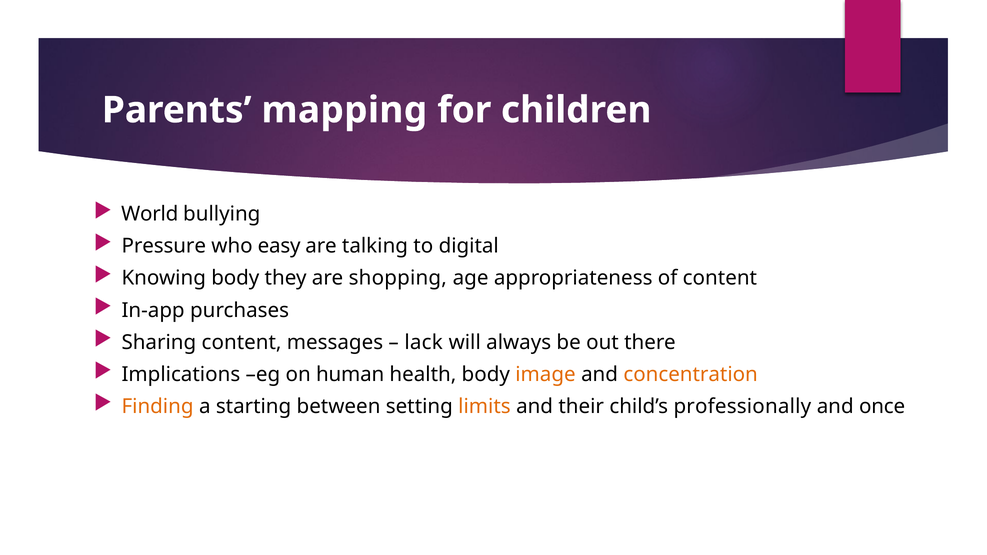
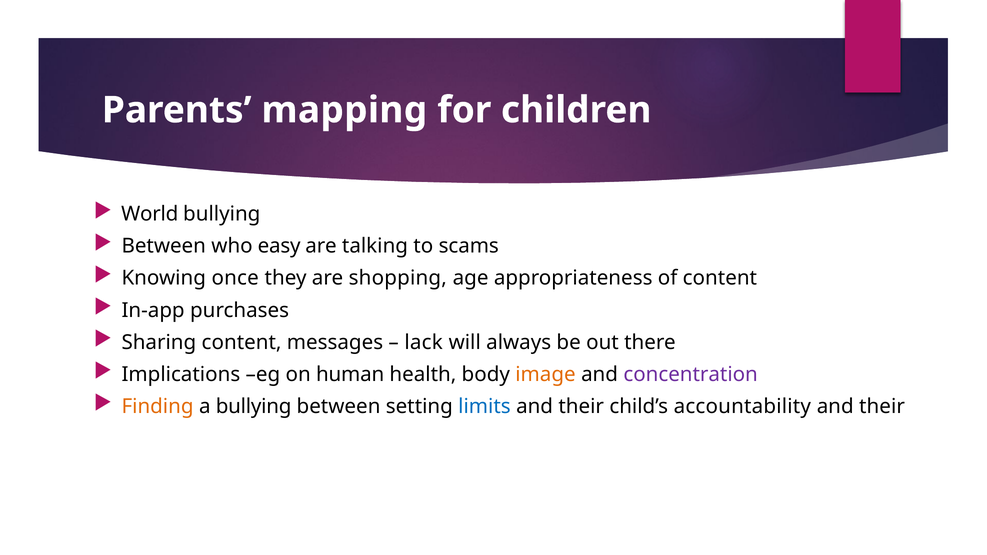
Pressure at (164, 246): Pressure -> Between
digital: digital -> scams
Knowing body: body -> once
concentration colour: orange -> purple
a starting: starting -> bullying
limits colour: orange -> blue
professionally: professionally -> accountability
once at (882, 407): once -> their
